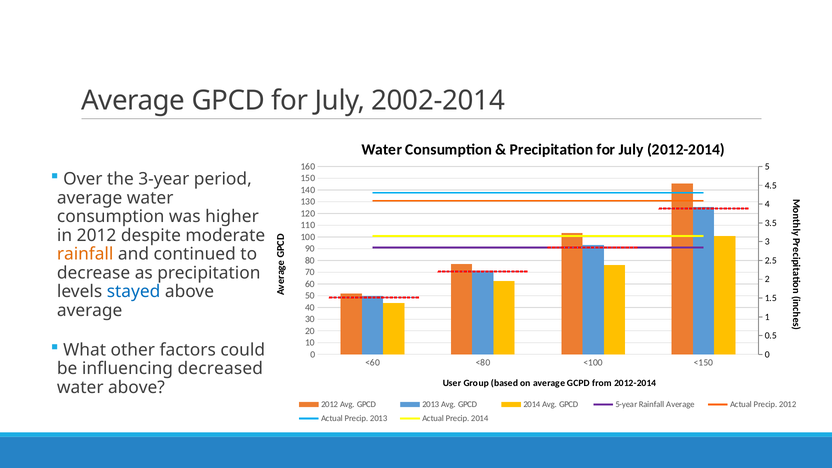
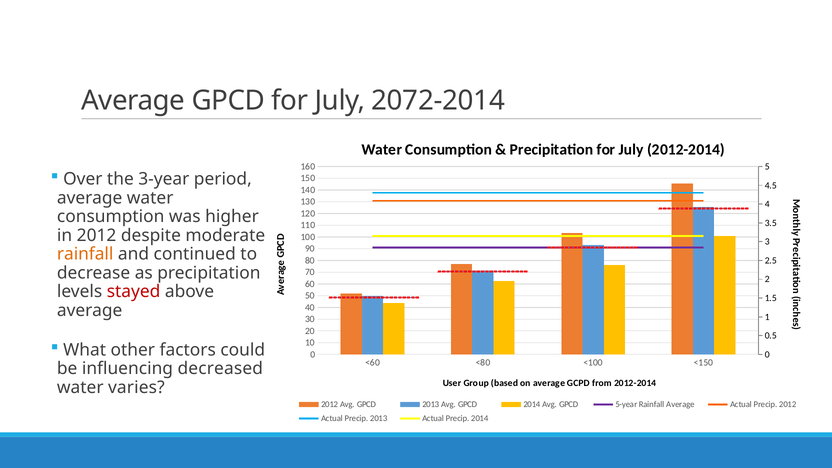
2002-2014: 2002-2014 -> 2072-2014
stayed colour: blue -> red
water above: above -> varies
